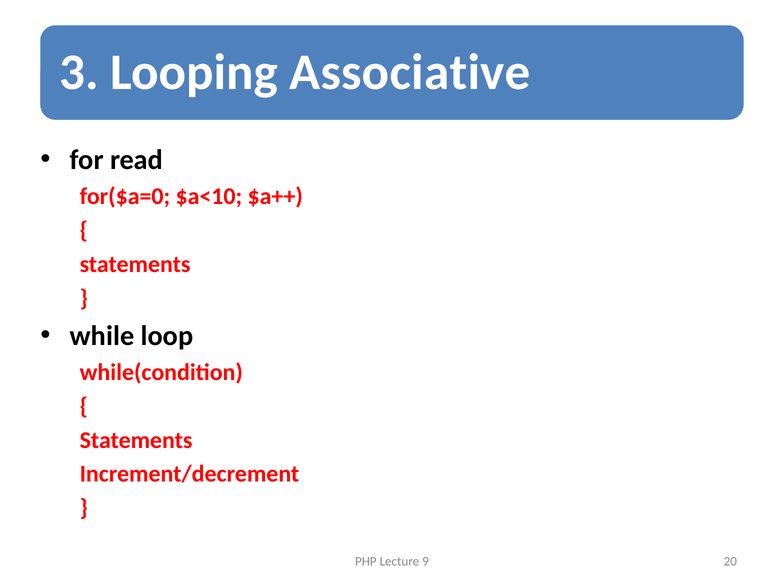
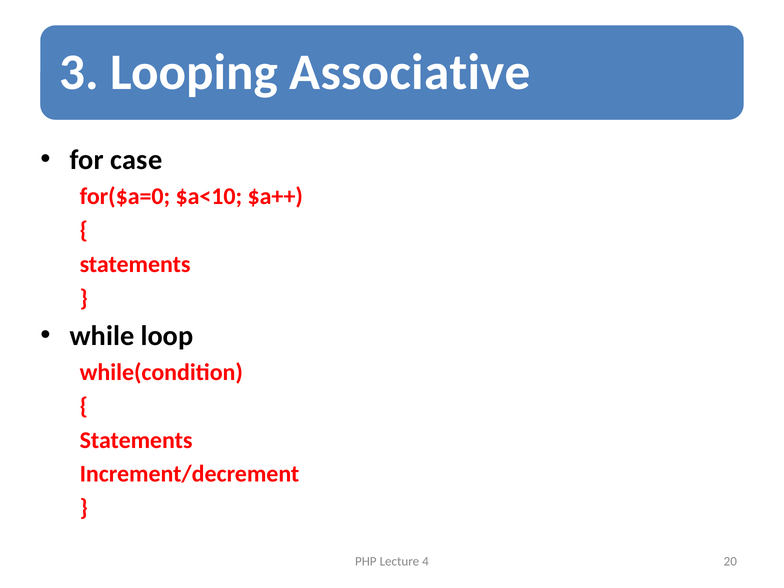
read: read -> case
9: 9 -> 4
